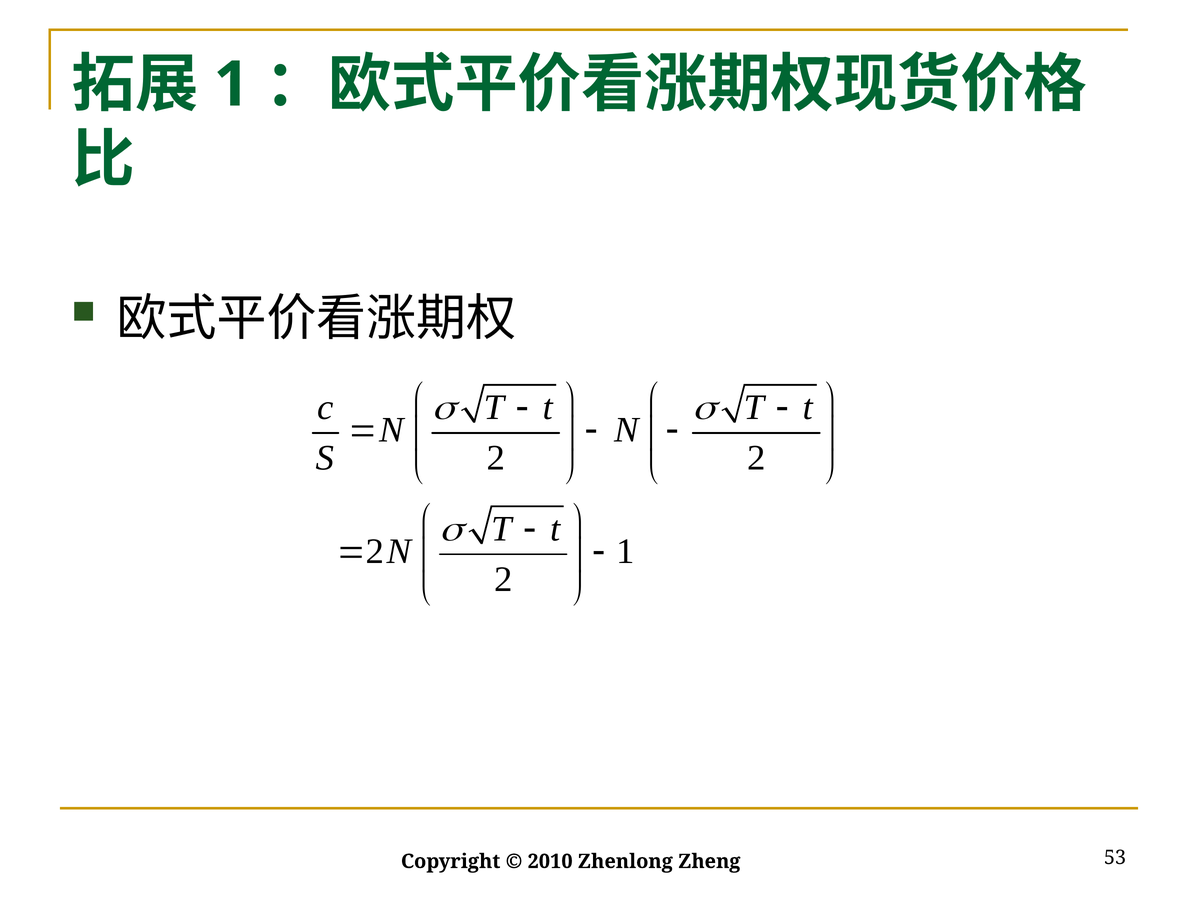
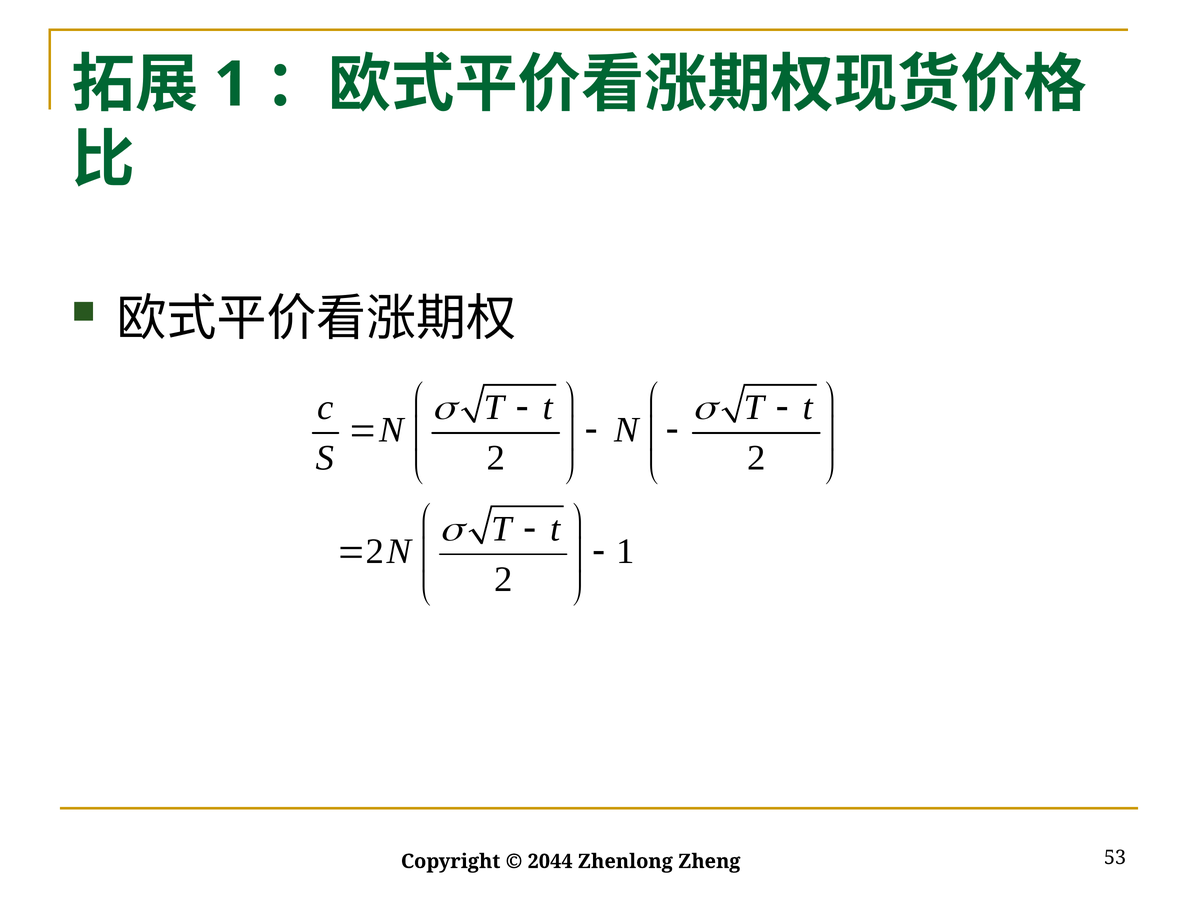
2010: 2010 -> 2044
